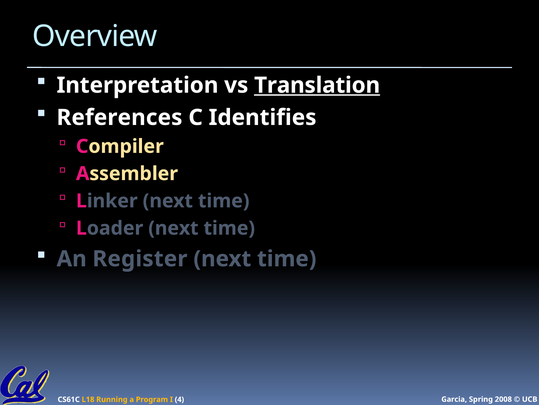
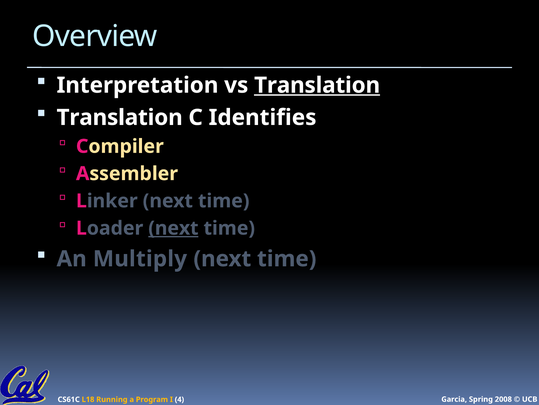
References at (119, 117): References -> Translation
next at (173, 228) underline: none -> present
Register: Register -> Multiply
